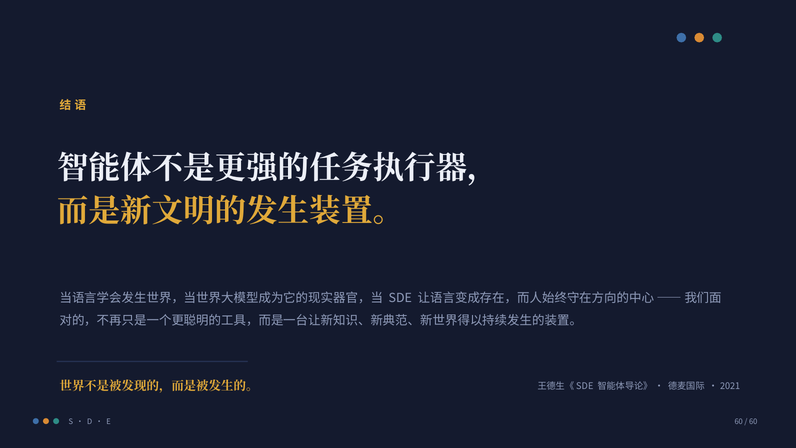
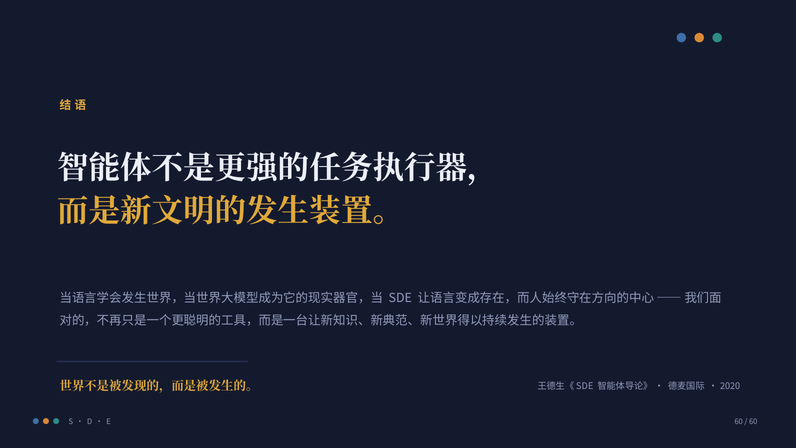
2021: 2021 -> 2020
